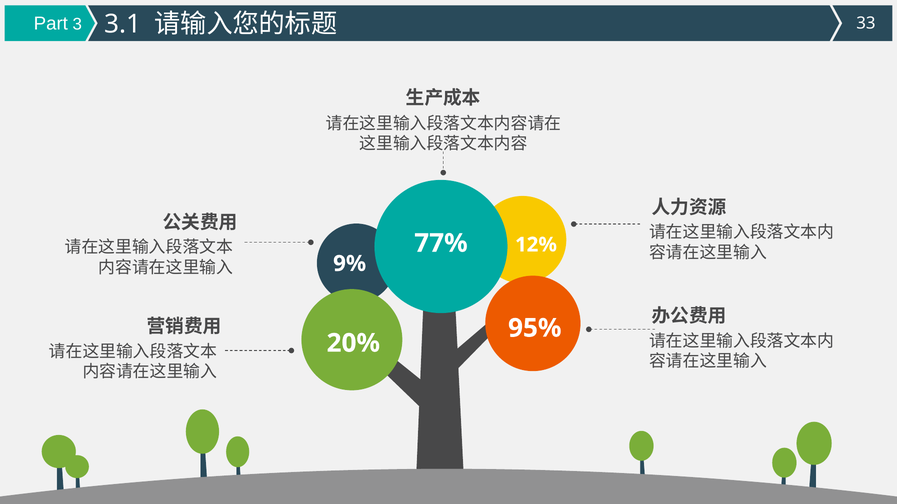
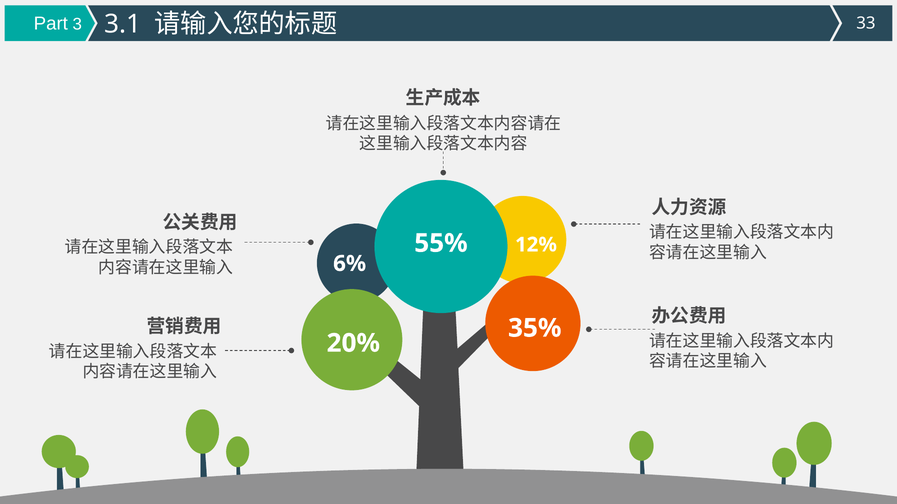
77%: 77% -> 55%
9%: 9% -> 6%
95%: 95% -> 35%
